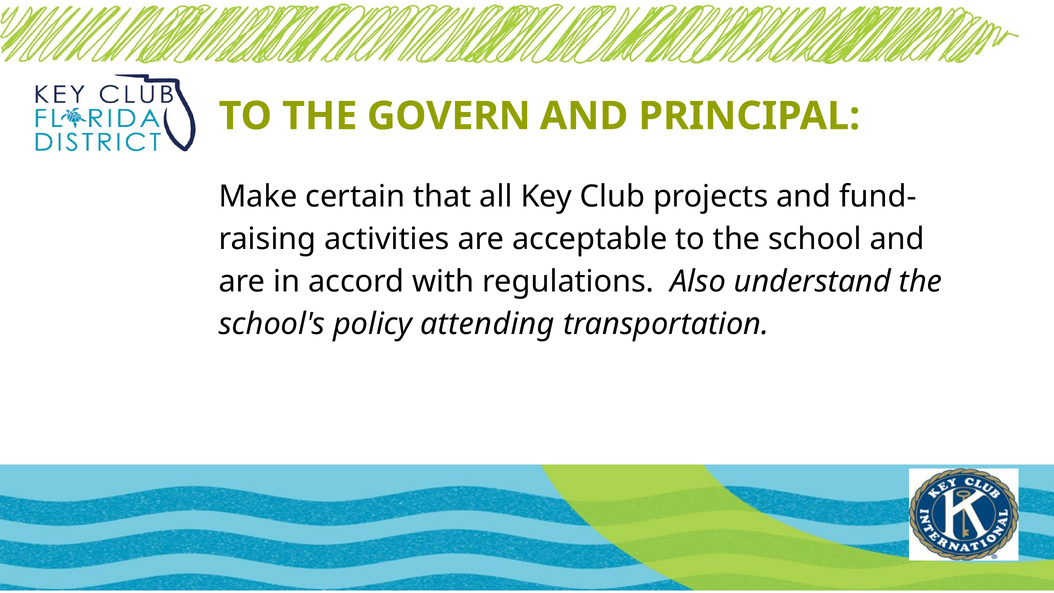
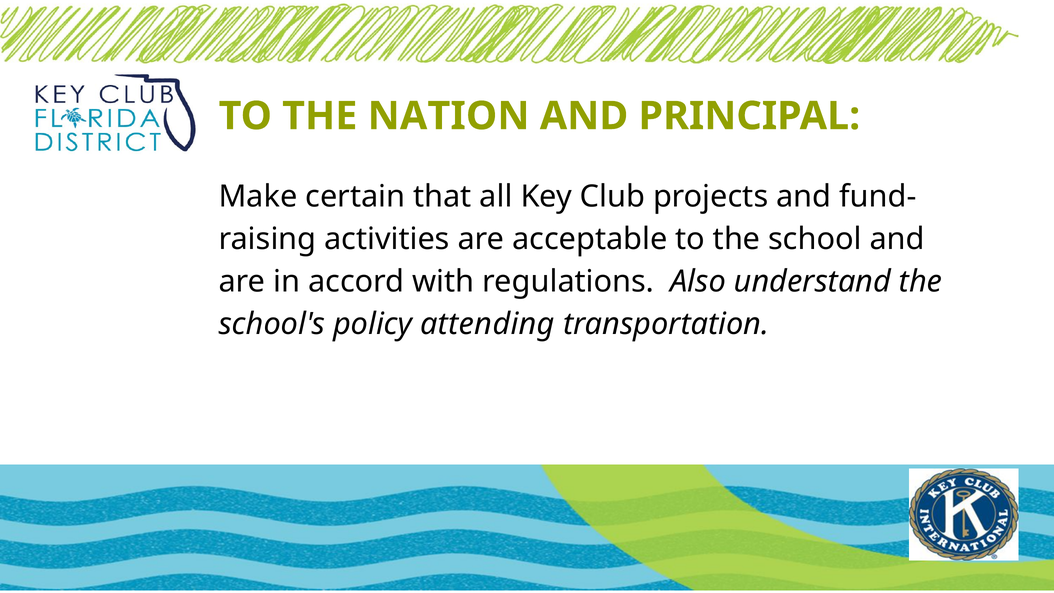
GOVERN: GOVERN -> NATION
